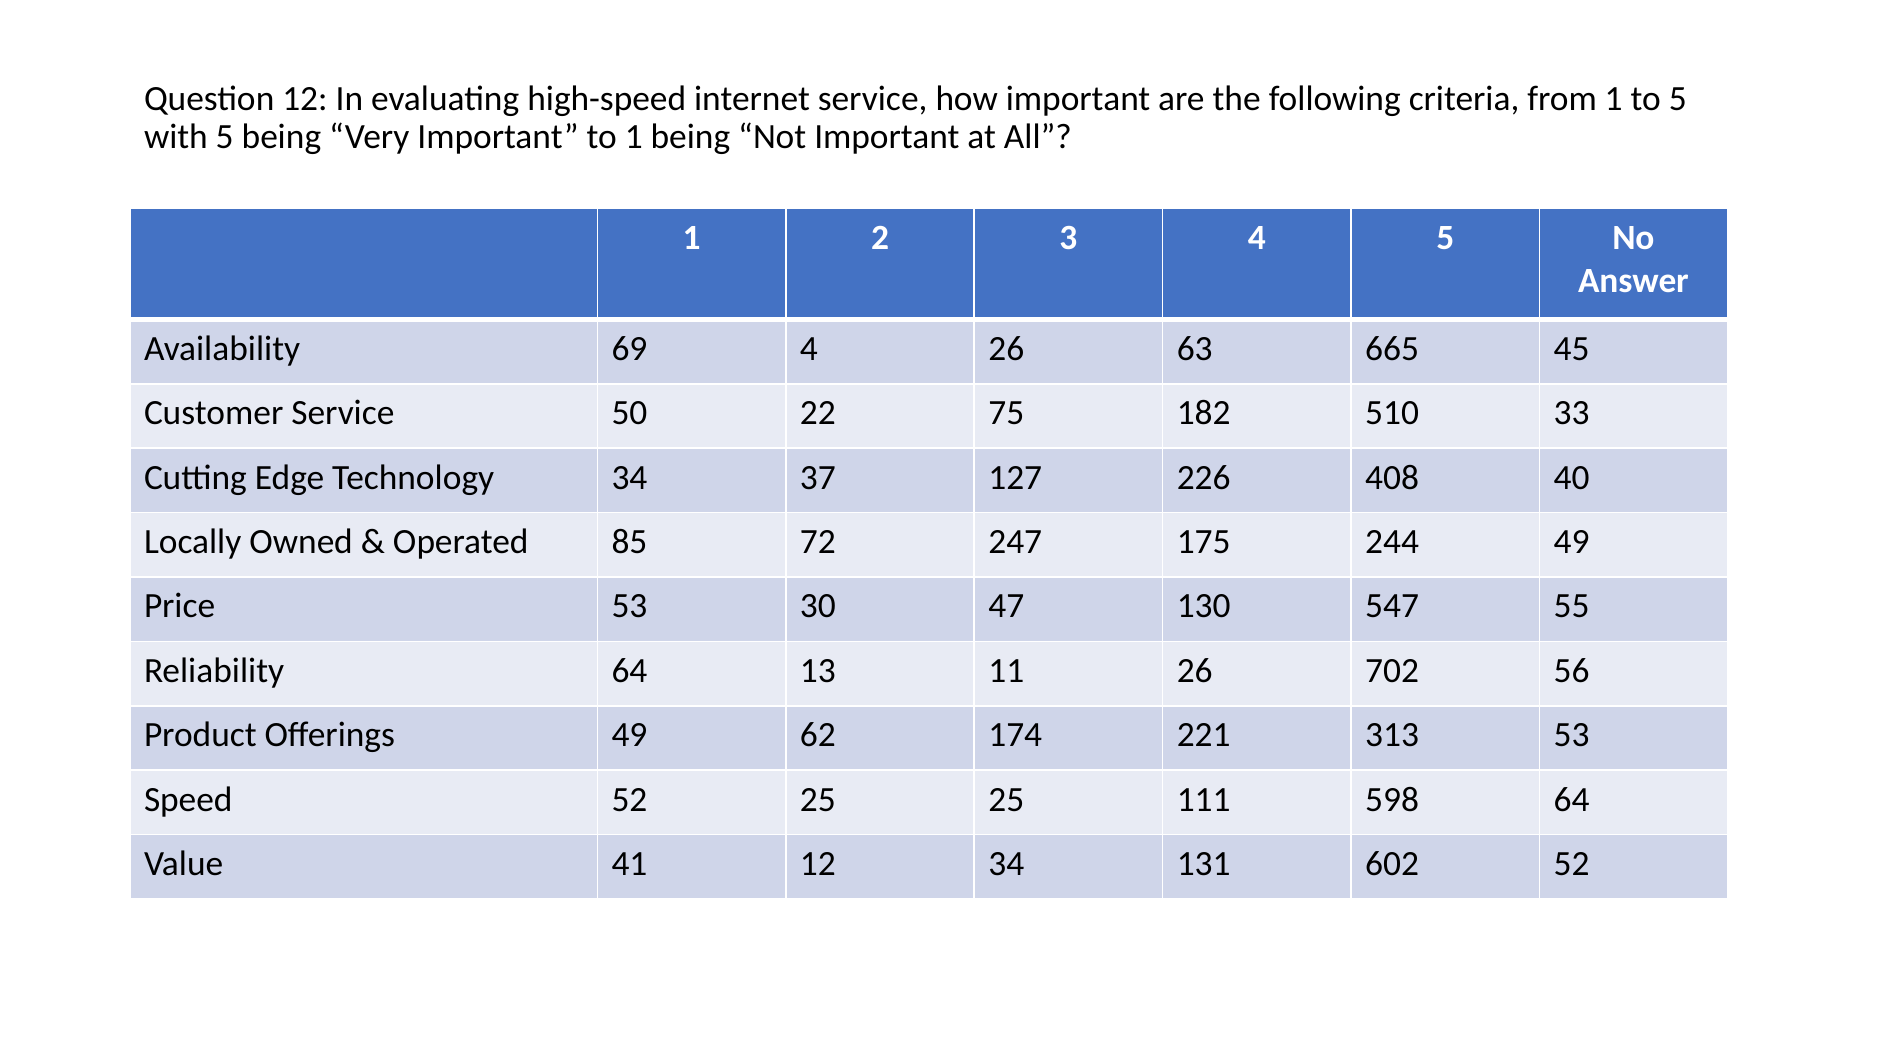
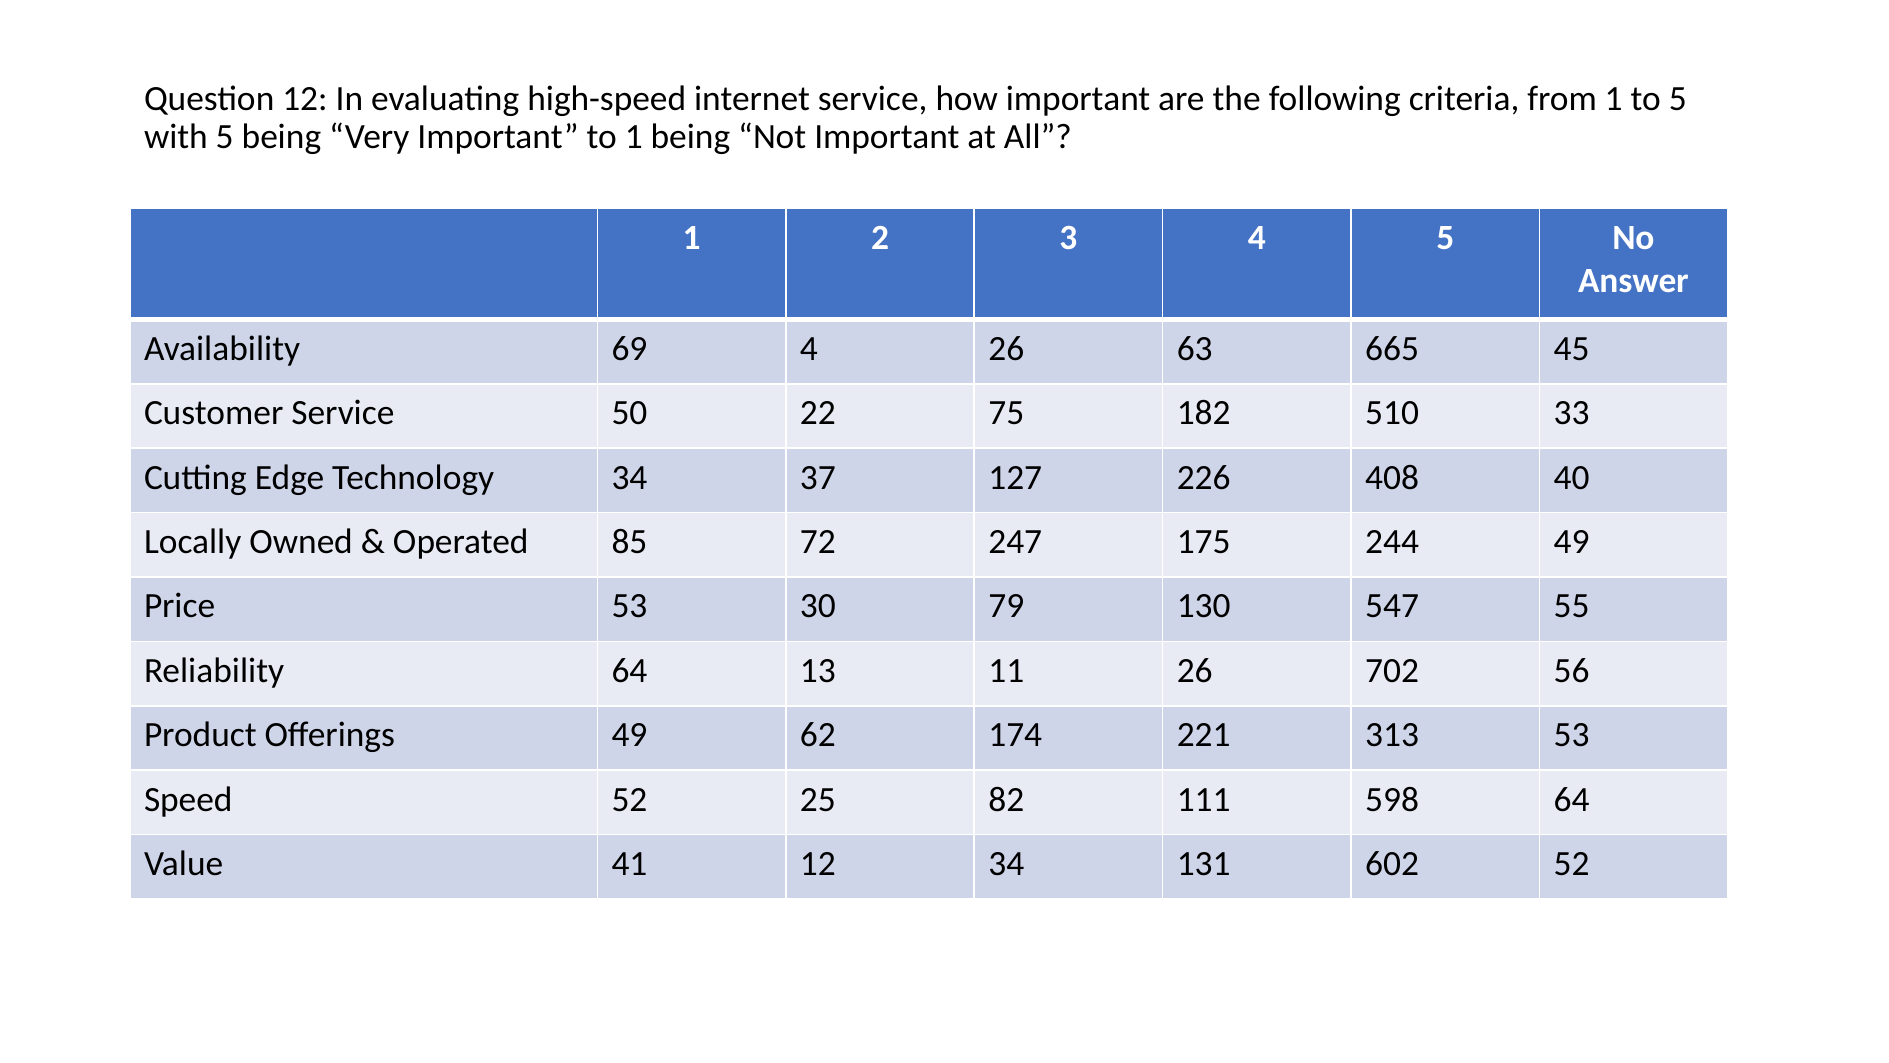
47: 47 -> 79
25 25: 25 -> 82
